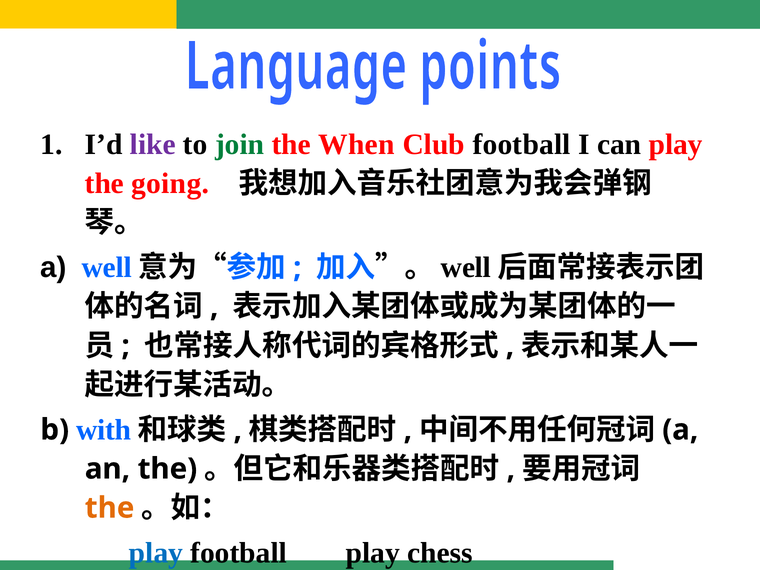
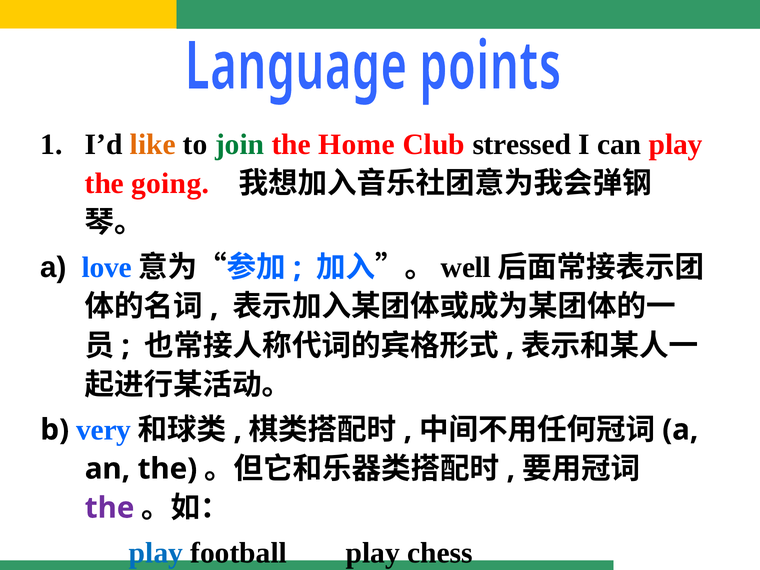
like colour: purple -> orange
When: When -> Home
Club football: football -> stressed
a well: well -> love
with: with -> very
the at (110, 508) colour: orange -> purple
